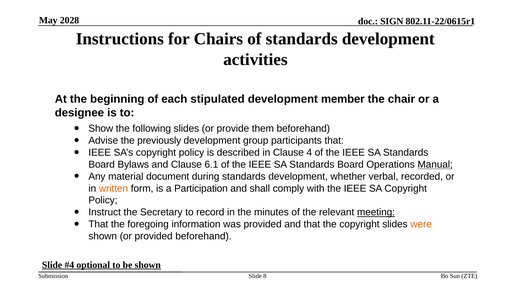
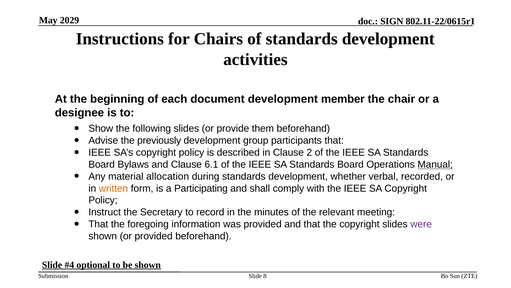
2028: 2028 -> 2029
stipulated: stipulated -> document
4: 4 -> 2
document: document -> allocation
Participation: Participation -> Participating
meeting underline: present -> none
were colour: orange -> purple
